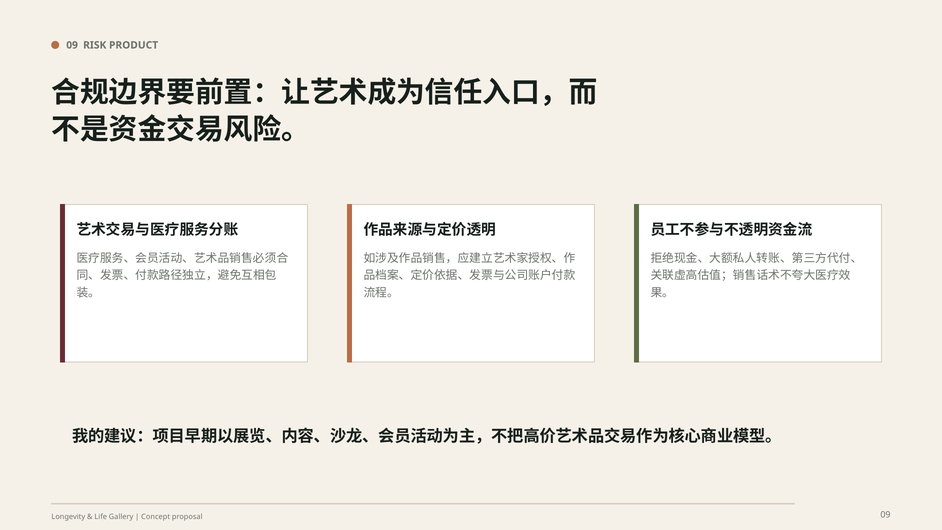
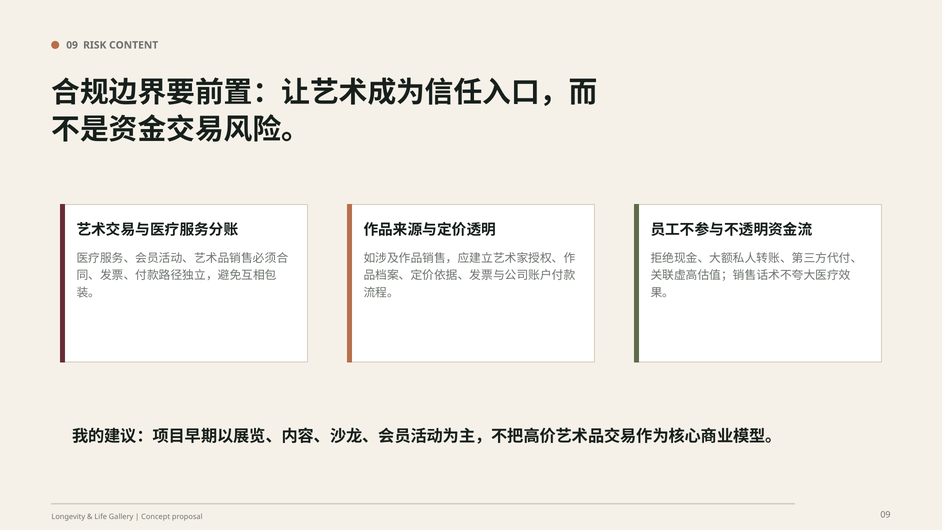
PRODUCT: PRODUCT -> CONTENT
